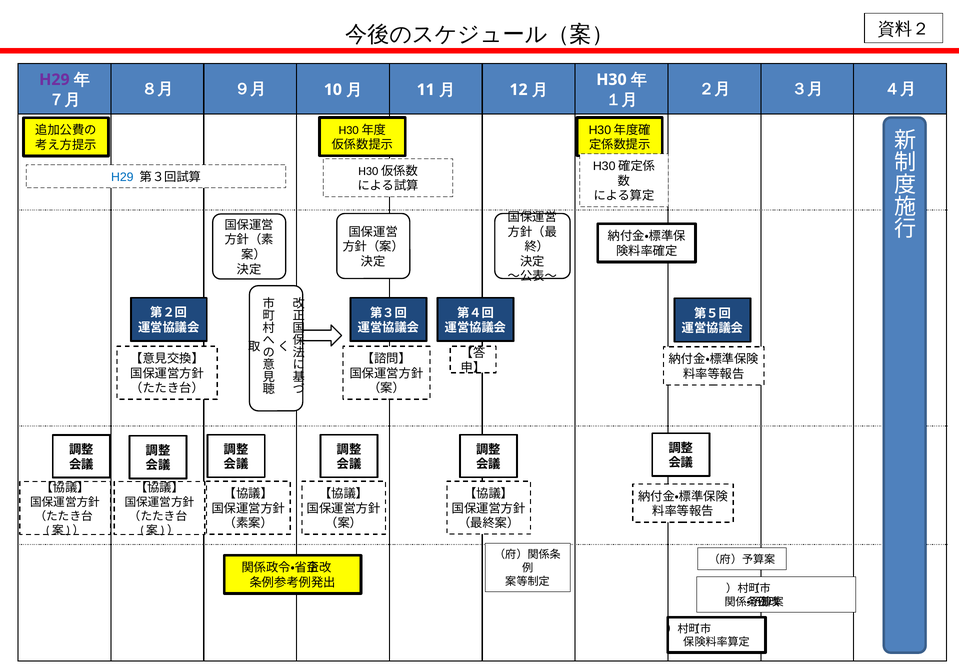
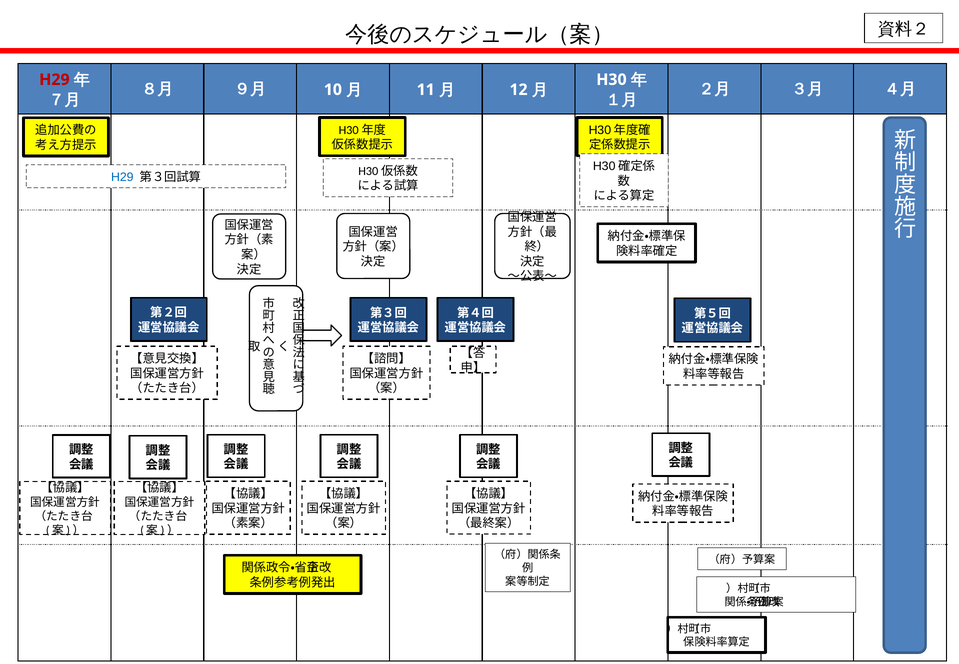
H29 at (54, 80) colour: purple -> red
